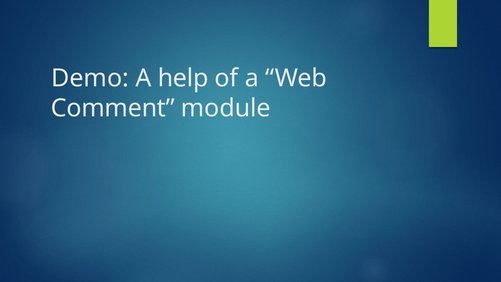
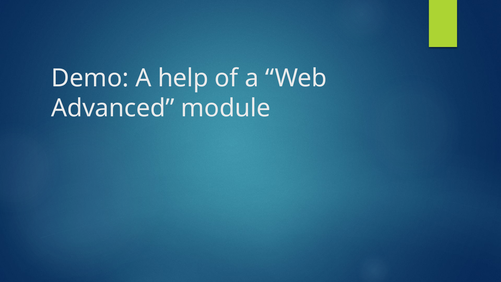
Comment: Comment -> Advanced
